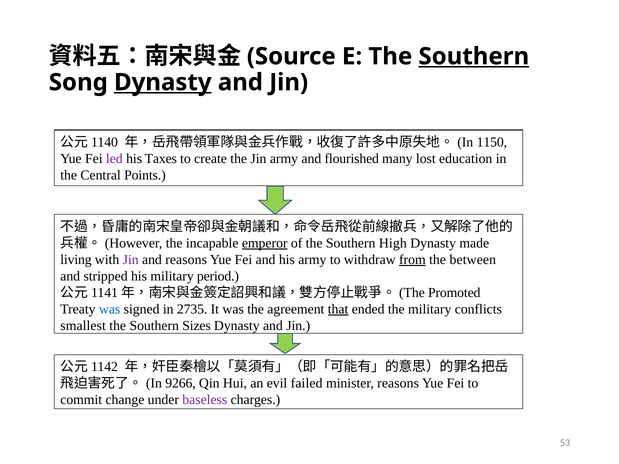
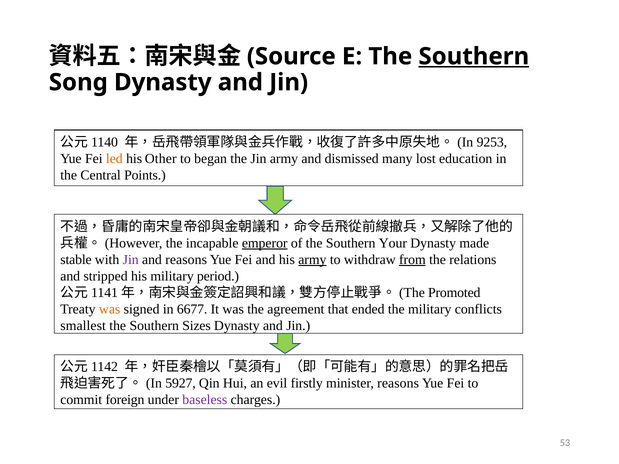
Dynasty at (163, 82) underline: present -> none
1150: 1150 -> 9253
led colour: purple -> orange
Taxes: Taxes -> Other
create: create -> began
flourished: flourished -> dismissed
High: High -> Your
living: living -> stable
army at (312, 260) underline: none -> present
between: between -> relations
was at (110, 309) colour: blue -> orange
2735: 2735 -> 6677
that underline: present -> none
9266: 9266 -> 5927
failed: failed -> firstly
change: change -> foreign
